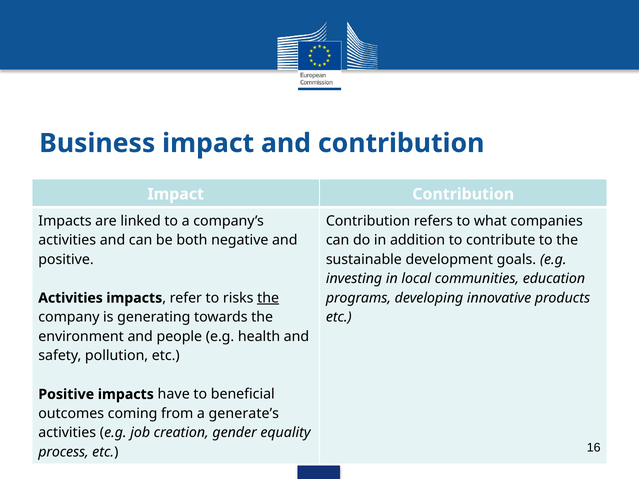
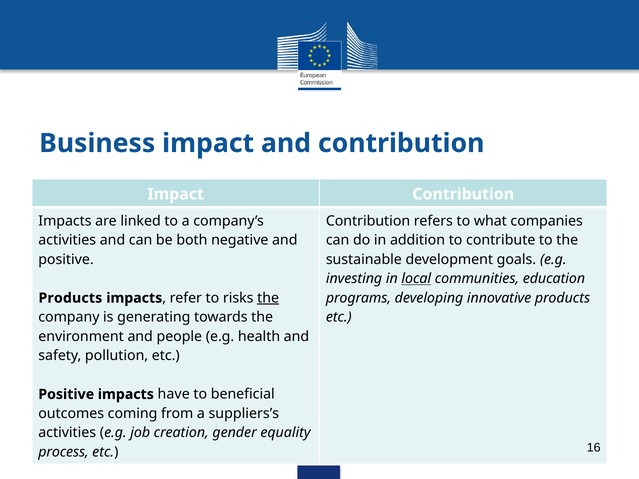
local underline: none -> present
Activities at (71, 298): Activities -> Products
generate’s: generate’s -> suppliers’s
